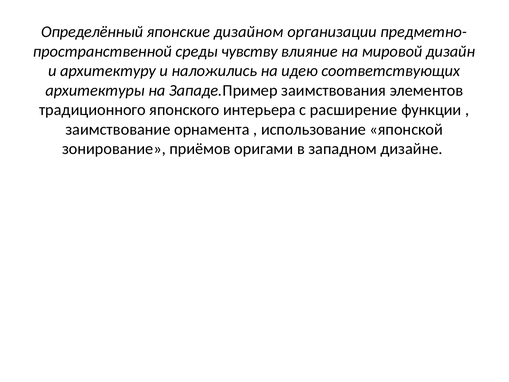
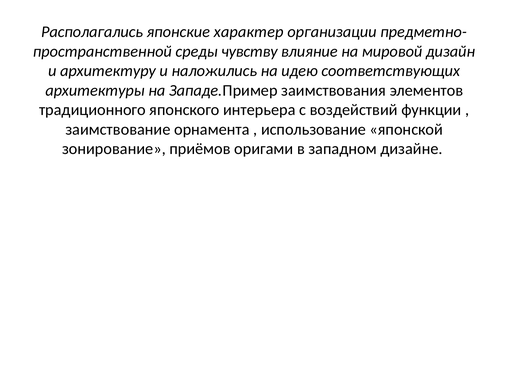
Определённый: Определённый -> Располагались
дизайном: дизайном -> характер
расширение: расширение -> воздействий
